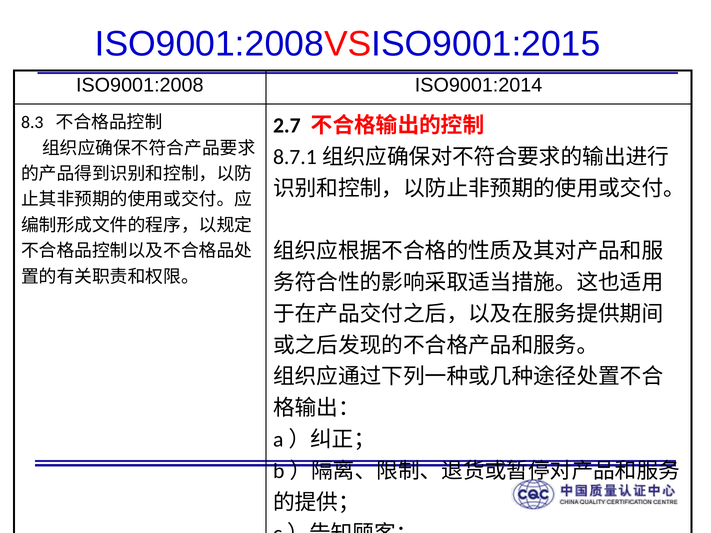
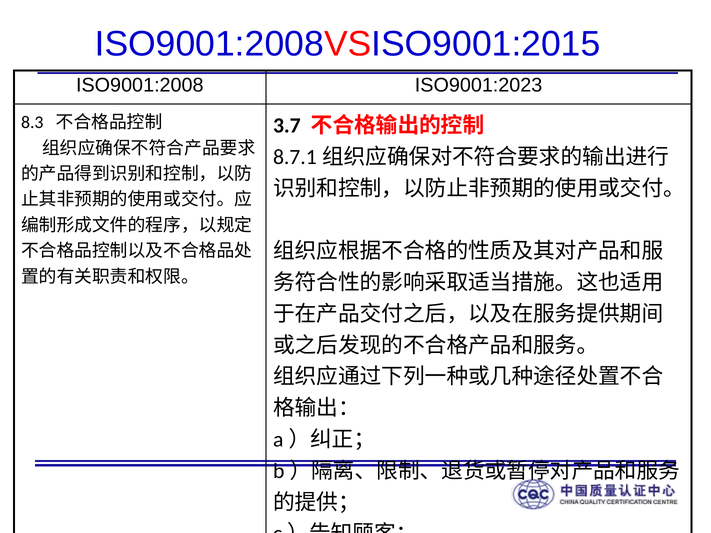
ISO9001:2014: ISO9001:2014 -> ISO9001:2023
2.7: 2.7 -> 3.7
